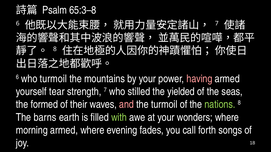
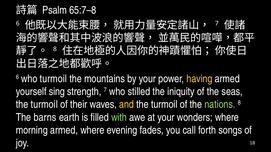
65:3–8: 65:3–8 -> 65:7–8
having colour: pink -> yellow
tear: tear -> sing
yielded: yielded -> iniquity
formed at (44, 105): formed -> turmoil
and colour: pink -> yellow
